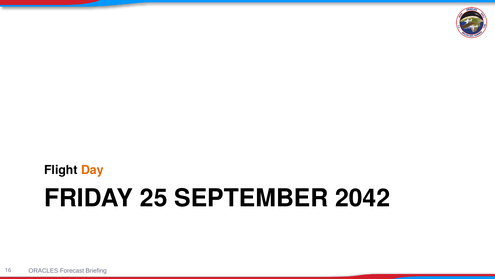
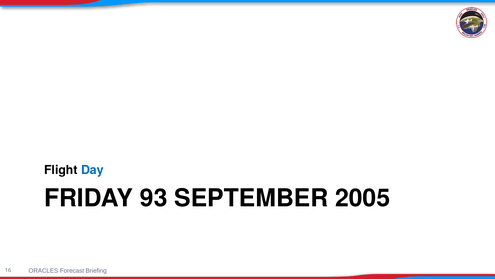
Day colour: orange -> blue
25: 25 -> 93
2042: 2042 -> 2005
